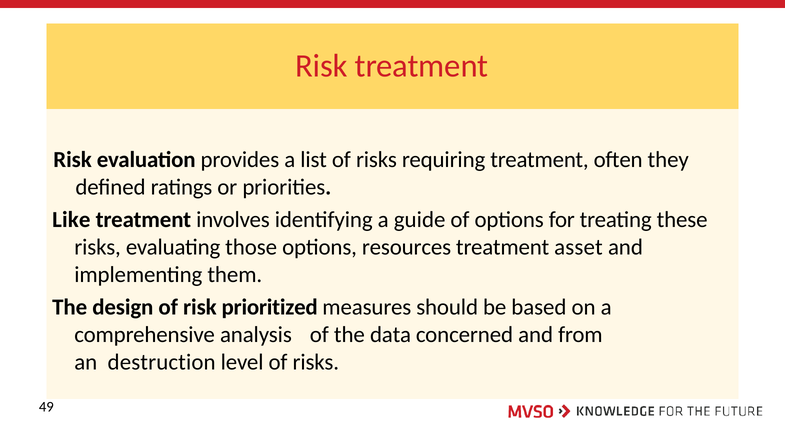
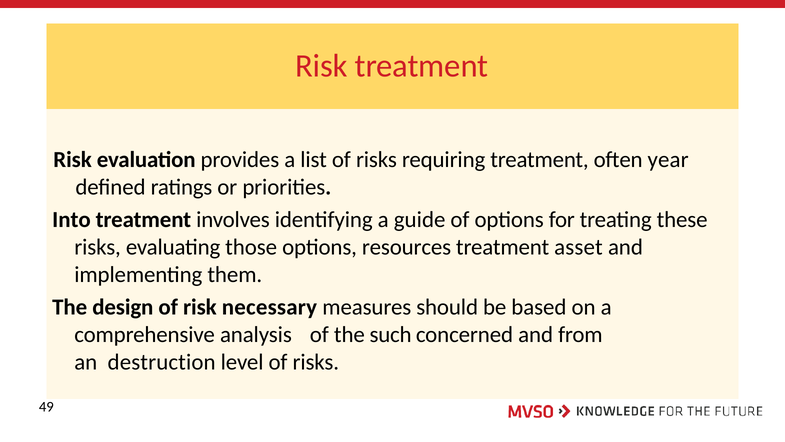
they: they -> year
Like: Like -> Into
prioritized: prioritized -> necessary
data: data -> such
